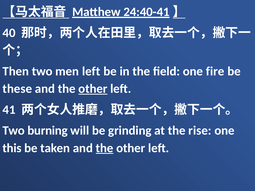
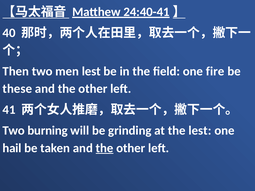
men left: left -> lest
other at (93, 89) underline: present -> none
the rise: rise -> lest
this: this -> hail
